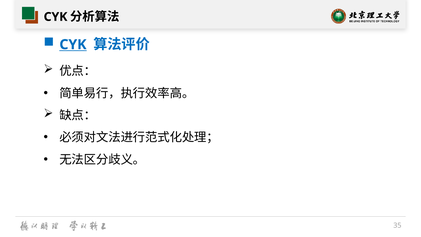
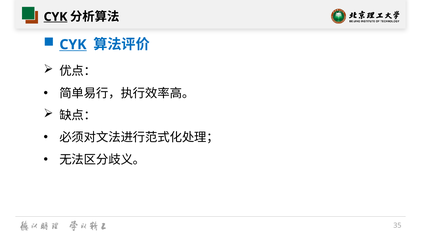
CYK at (56, 17) underline: none -> present
